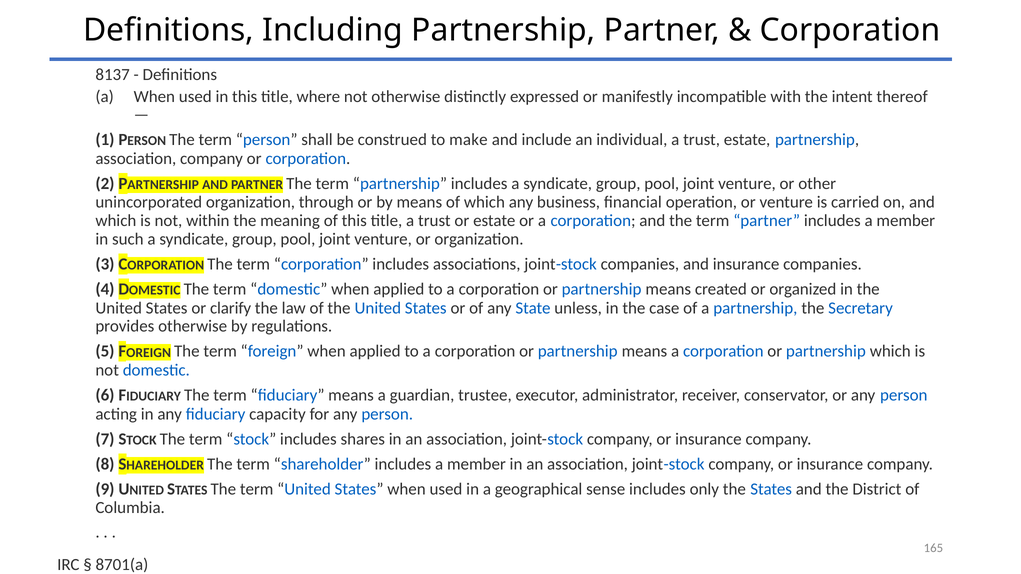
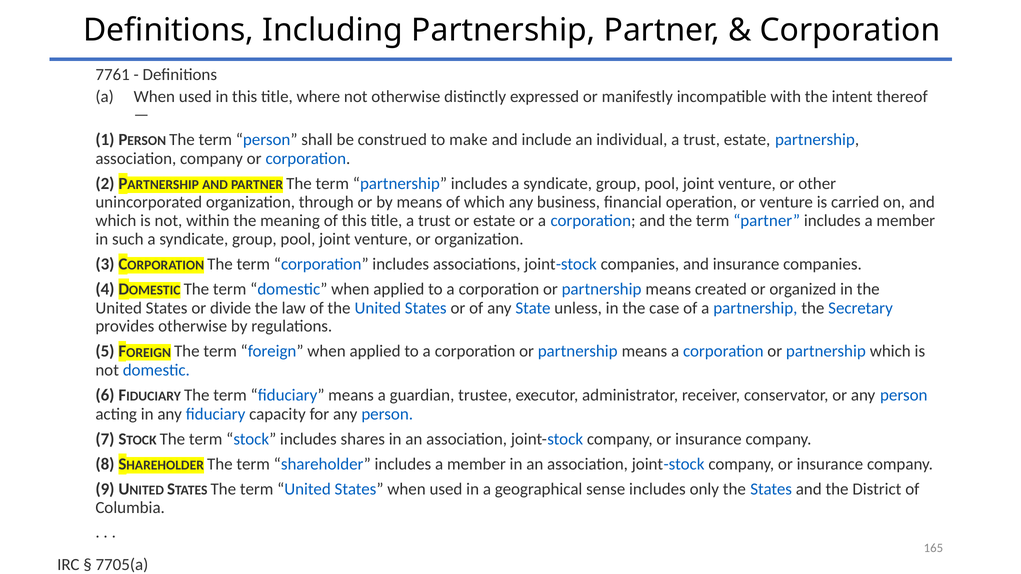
8137: 8137 -> 7761
clarify: clarify -> divide
8701(a: 8701(a -> 7705(a
